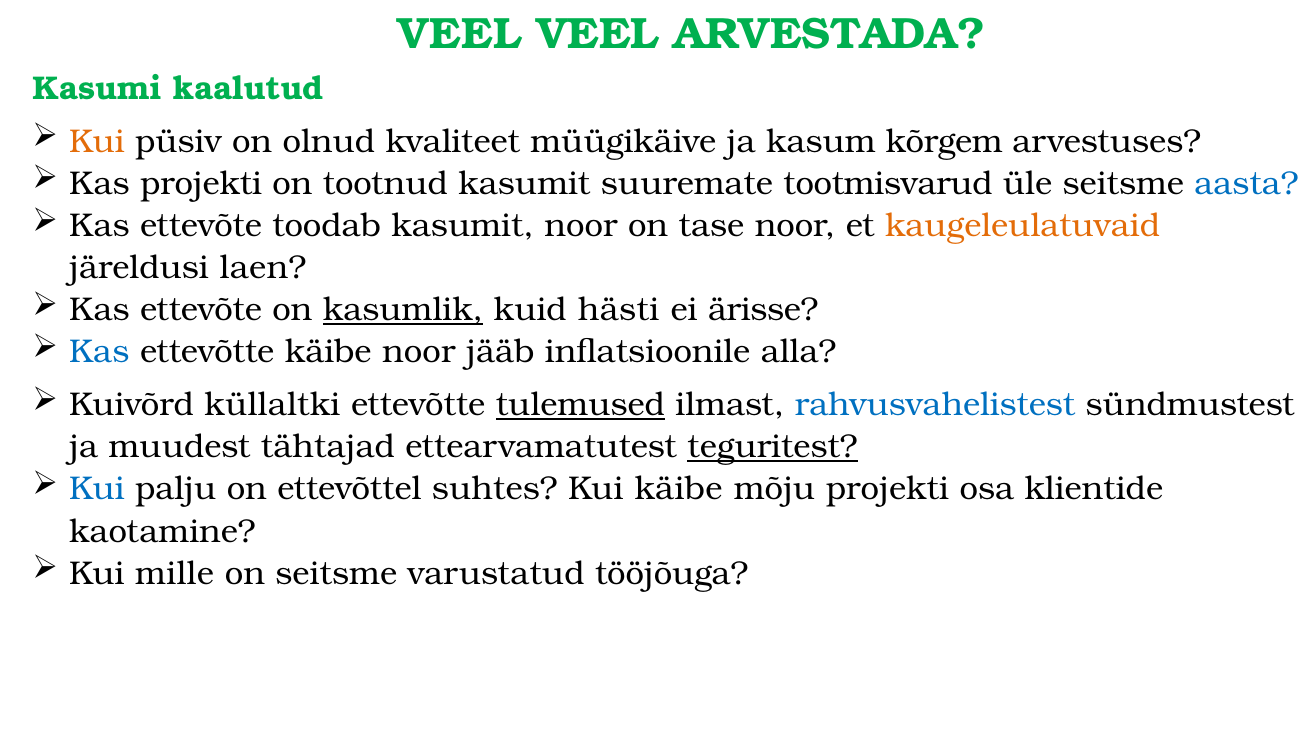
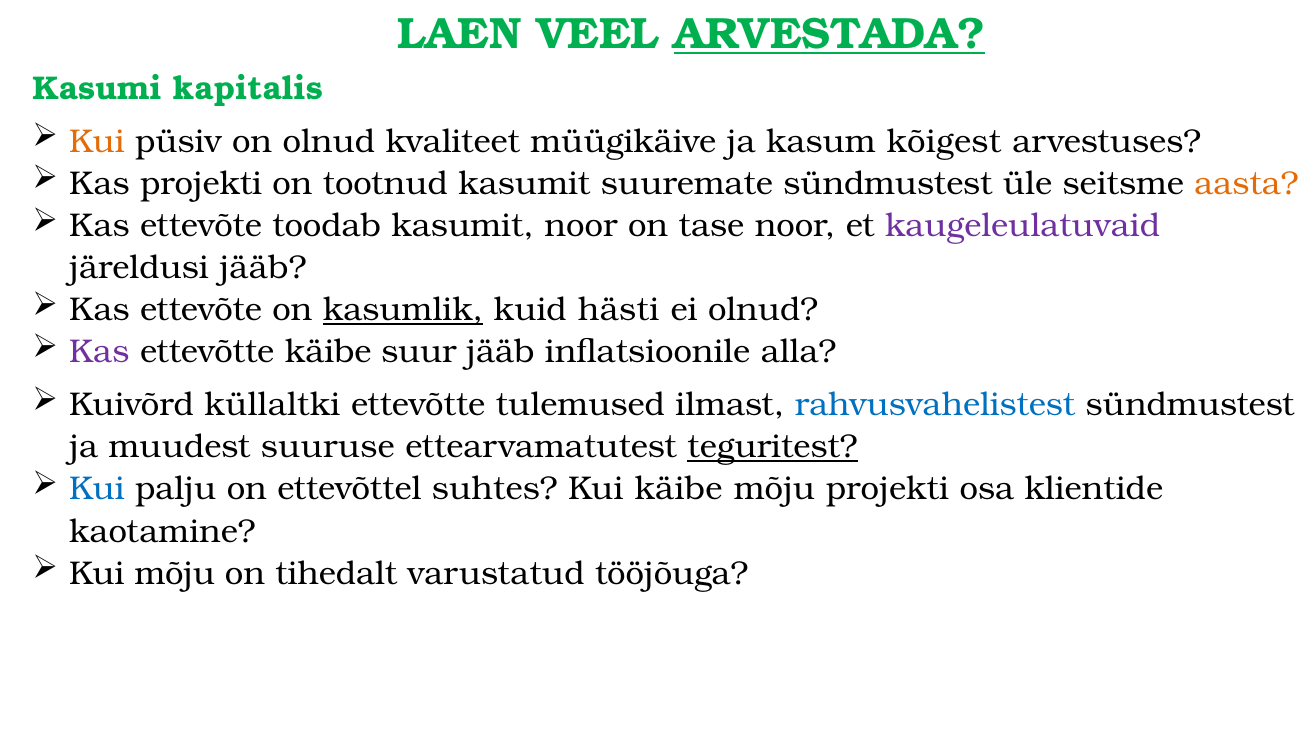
VEEL at (460, 34): VEEL -> LAEN
ARVESTADA underline: none -> present
kaalutud: kaalutud -> kapitalis
kõrgem: kõrgem -> kõigest
suuremate tootmisvarud: tootmisvarud -> sündmustest
aasta colour: blue -> orange
kaugeleulatuvaid colour: orange -> purple
järeldusi laen: laen -> jääb
ei ärisse: ärisse -> olnud
Kas at (99, 352) colour: blue -> purple
käibe noor: noor -> suur
tulemused underline: present -> none
tähtajad: tähtajad -> suuruse
Kui mille: mille -> mõju
on seitsme: seitsme -> tihedalt
